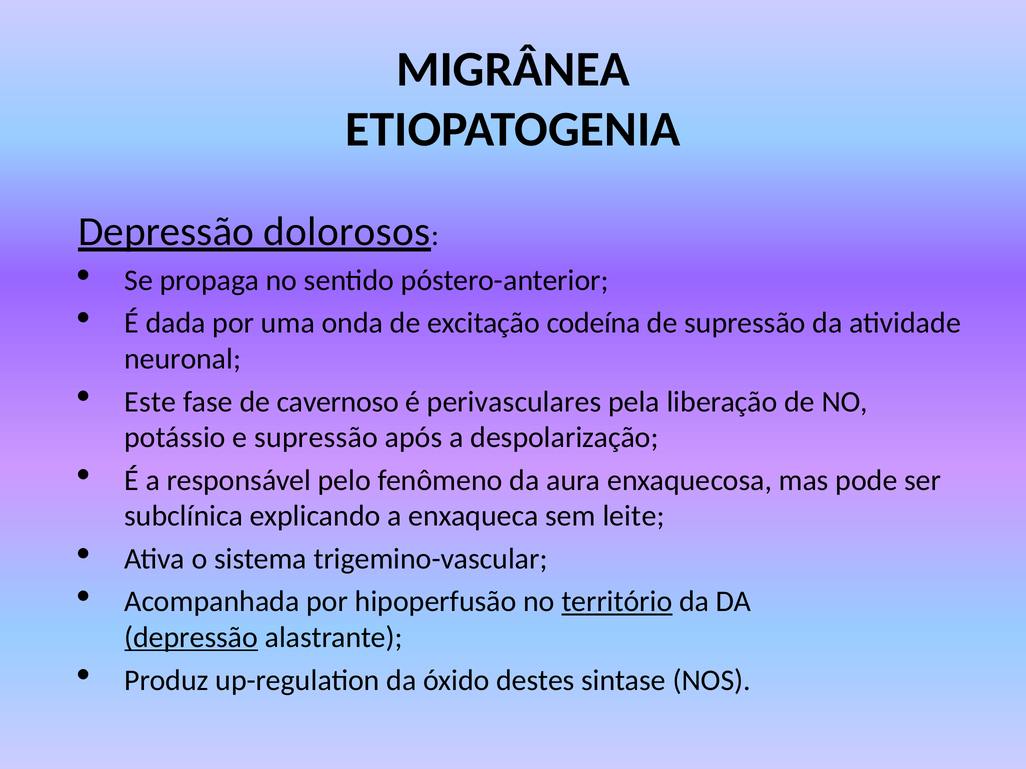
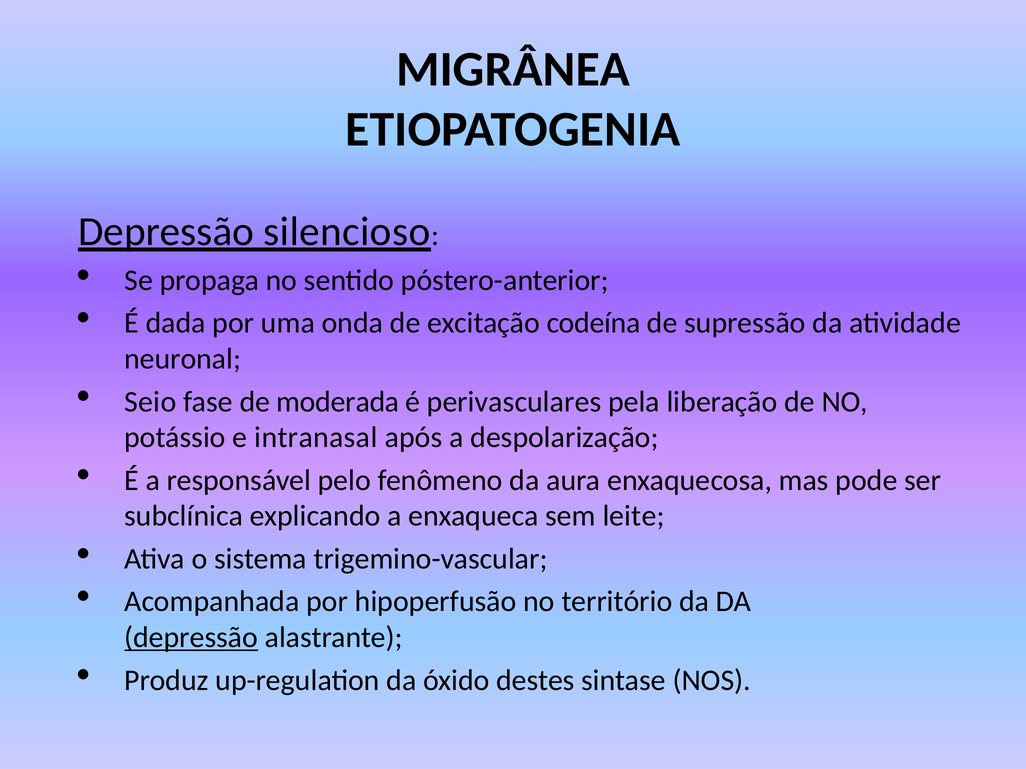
dolorosos: dolorosos -> silencioso
Este: Este -> Seio
cavernoso: cavernoso -> moderada
e supressão: supressão -> intranasal
território underline: present -> none
